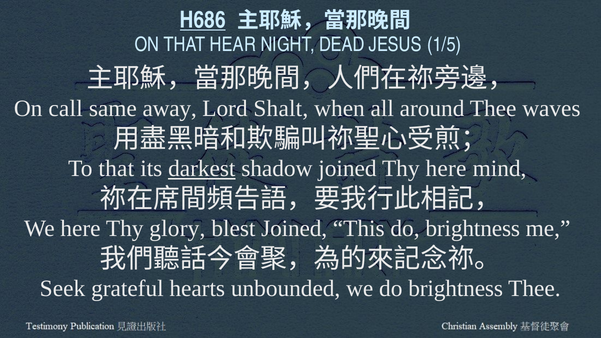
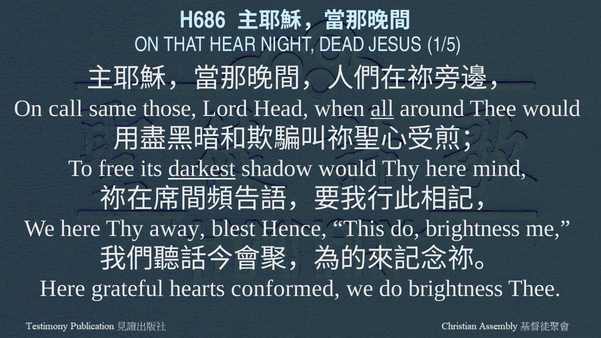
H686 underline: present -> none
away: away -> those
Shalt: Shalt -> Head
all underline: none -> present
Thee waves: waves -> would
To that: that -> free
shadow joined: joined -> would
glory: glory -> away
blest Joined: Joined -> Hence
Seek at (63, 289): Seek -> Here
unbounded: unbounded -> conformed
